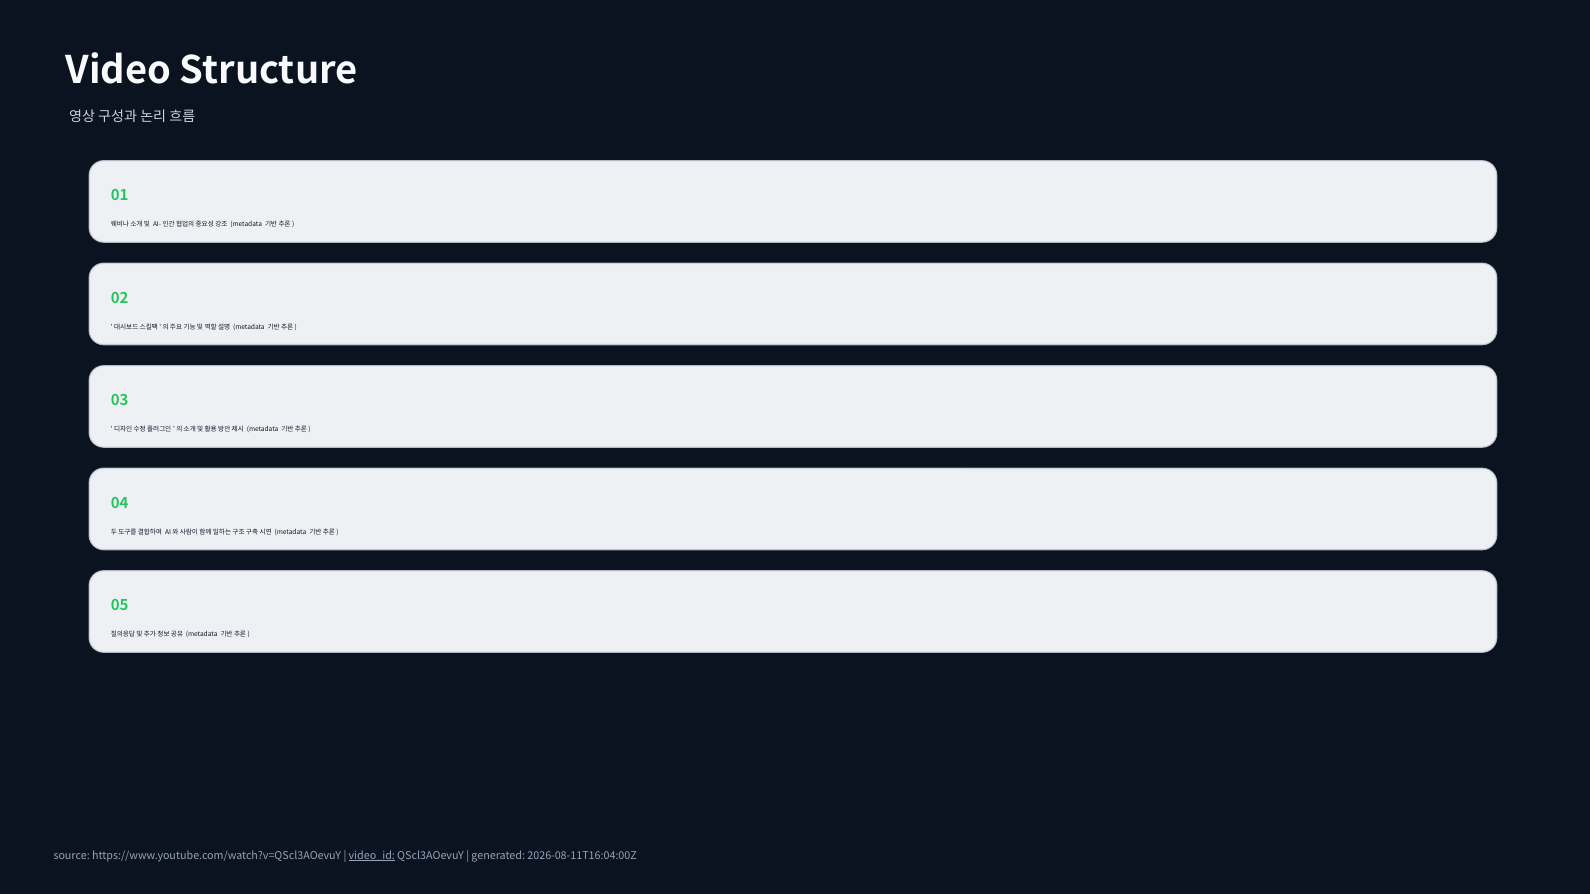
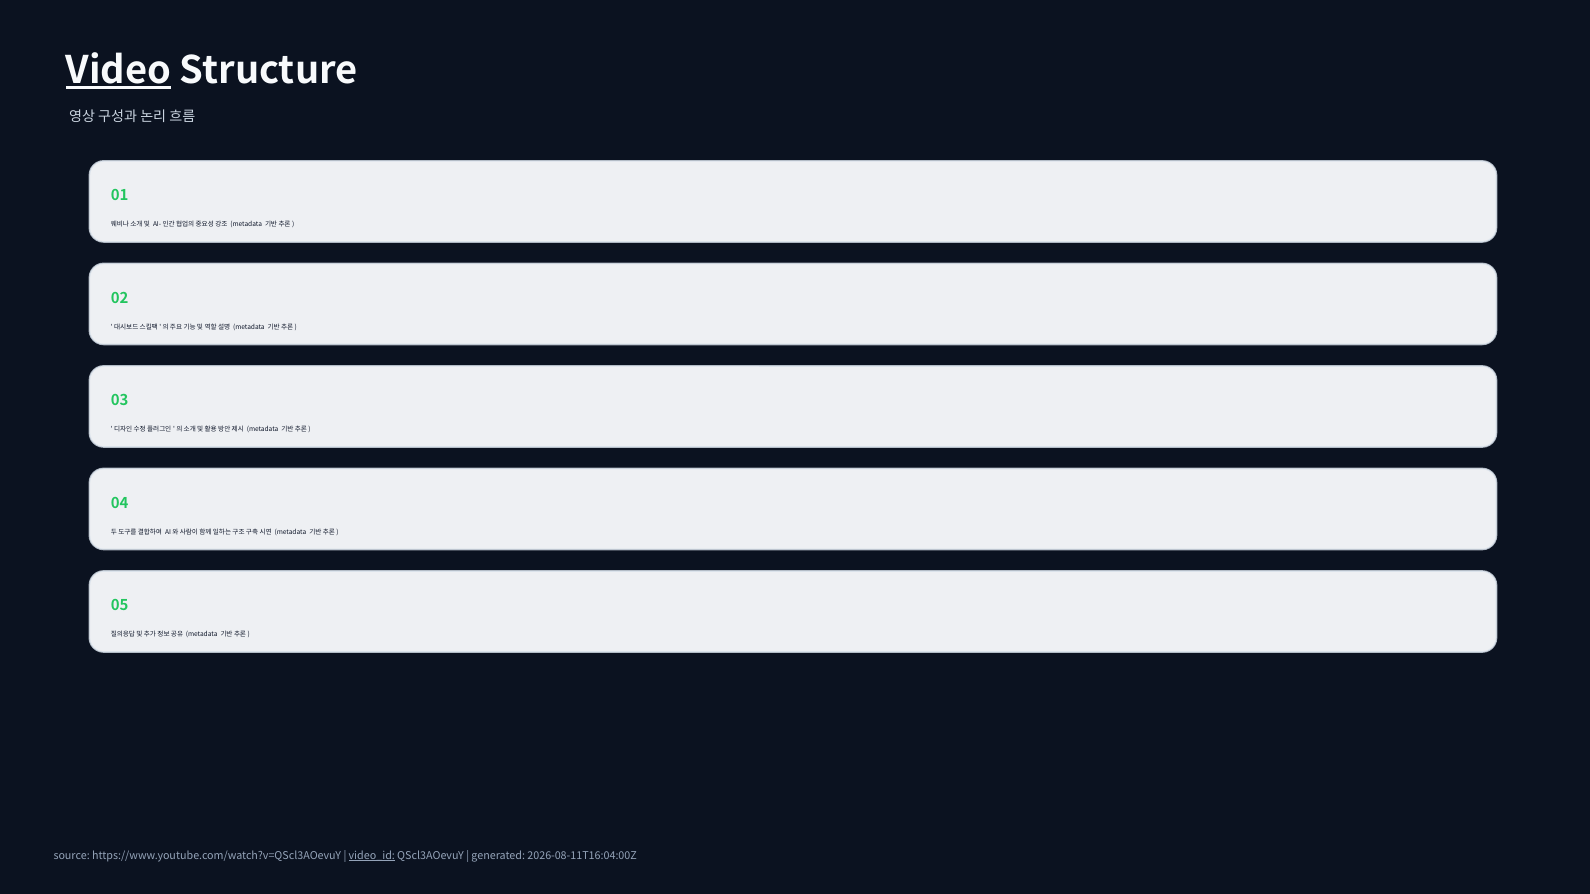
Video underline: none -> present
